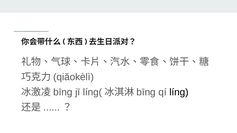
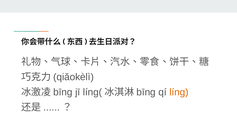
líng colour: black -> orange
